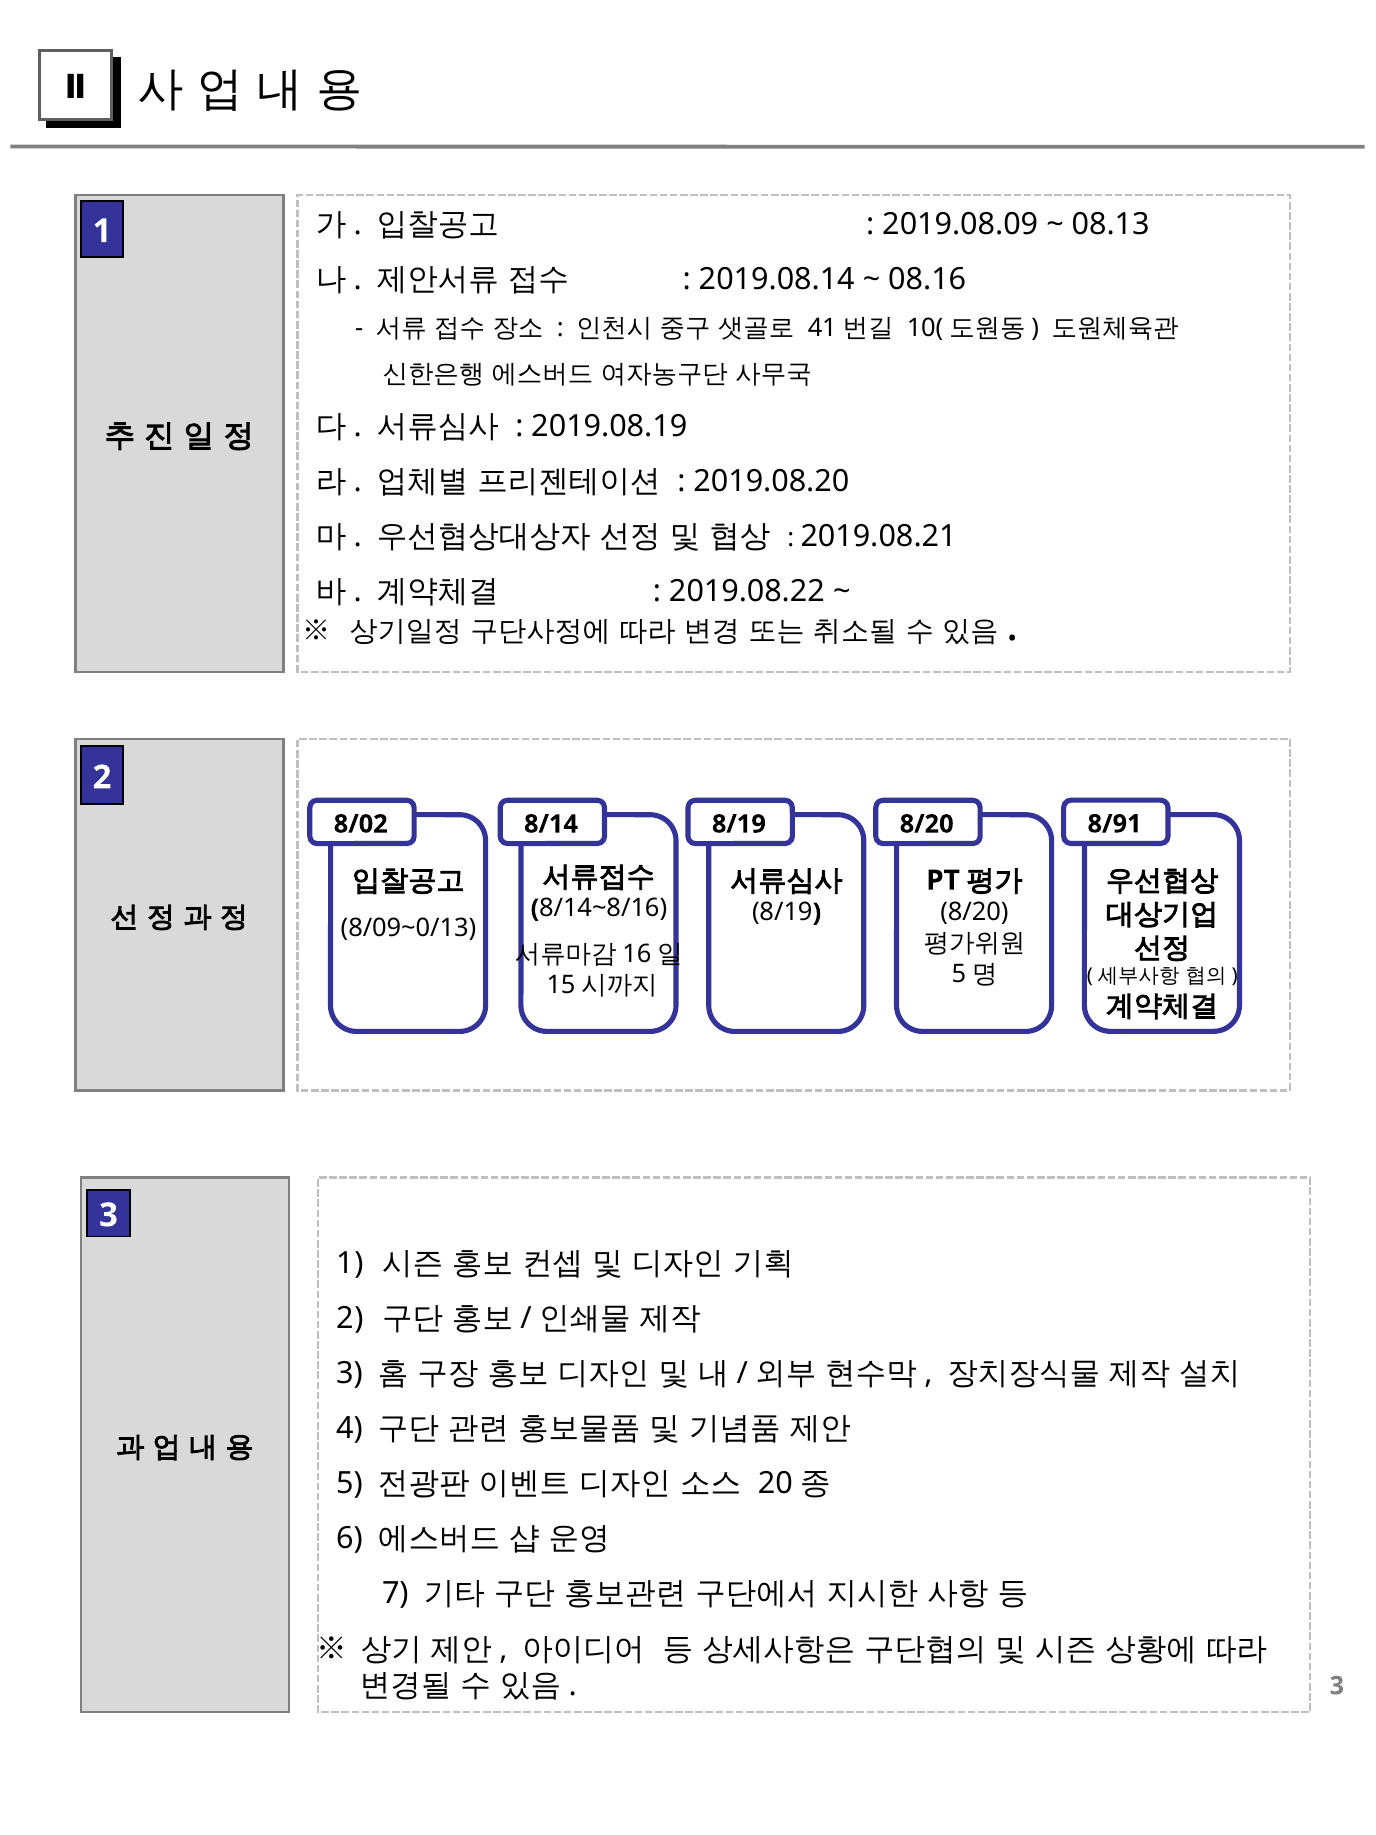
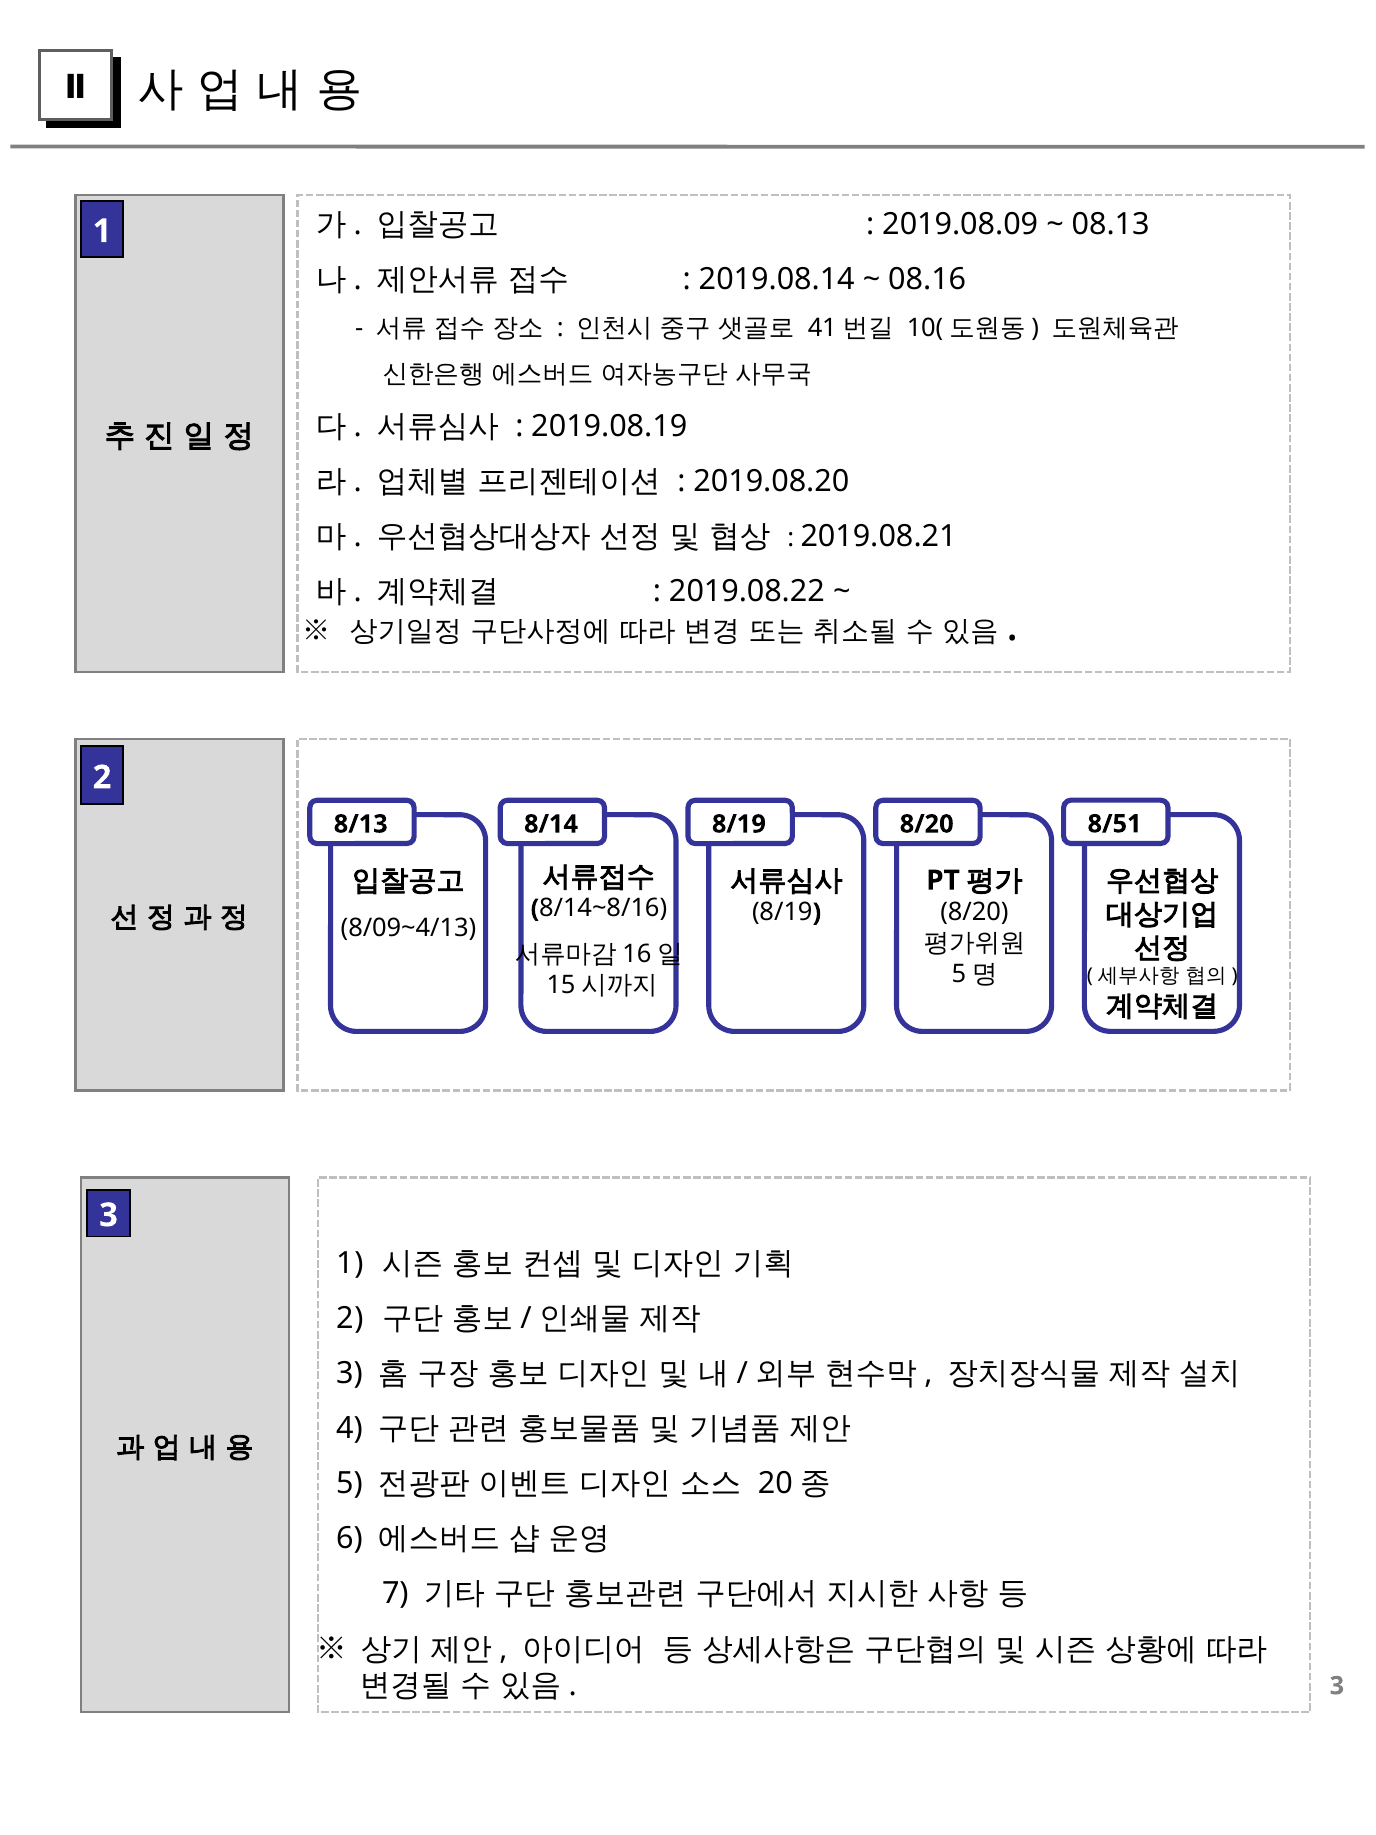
8/02: 8/02 -> 8/13
8/91: 8/91 -> 8/51
8/09~0/13: 8/09~0/13 -> 8/09~4/13
